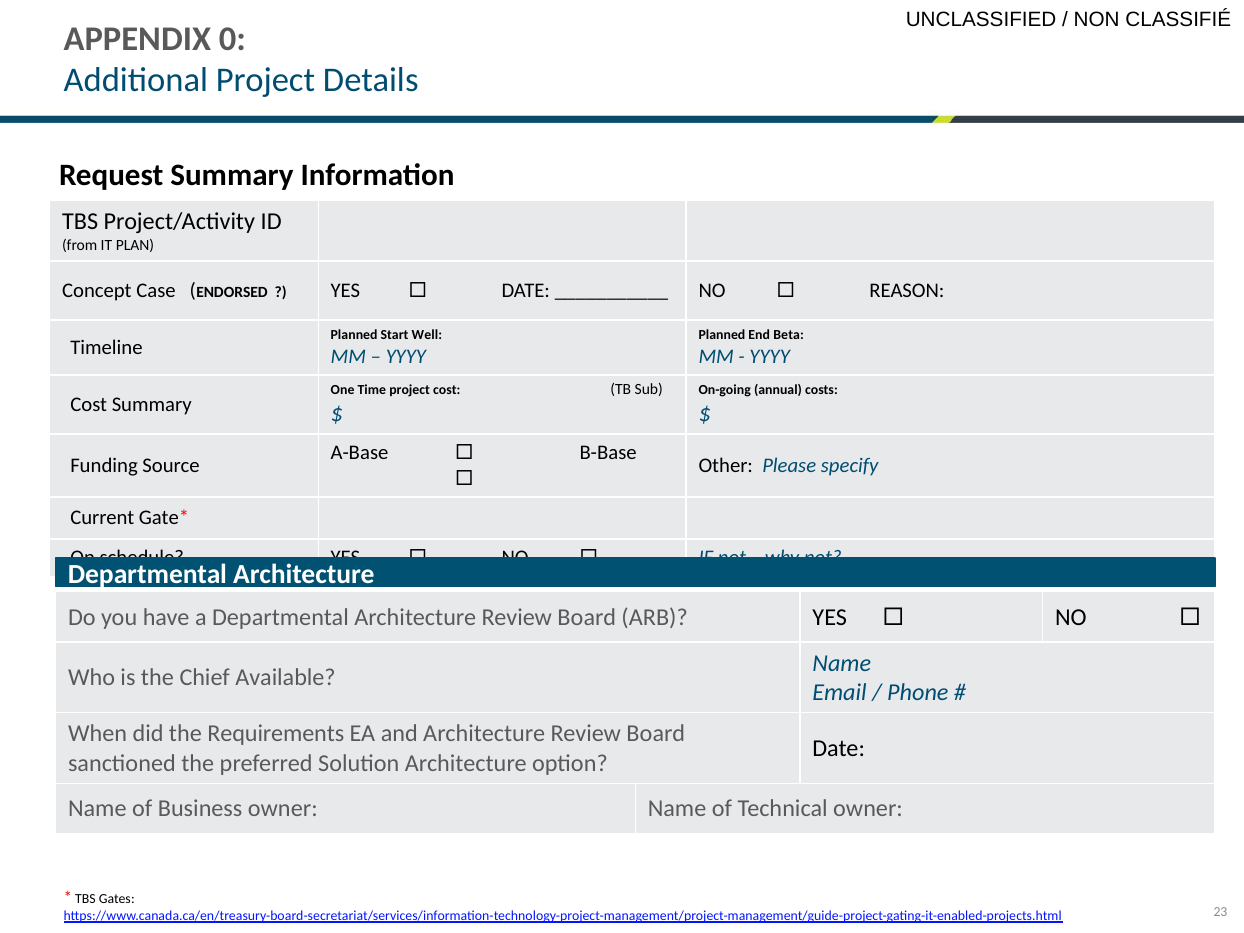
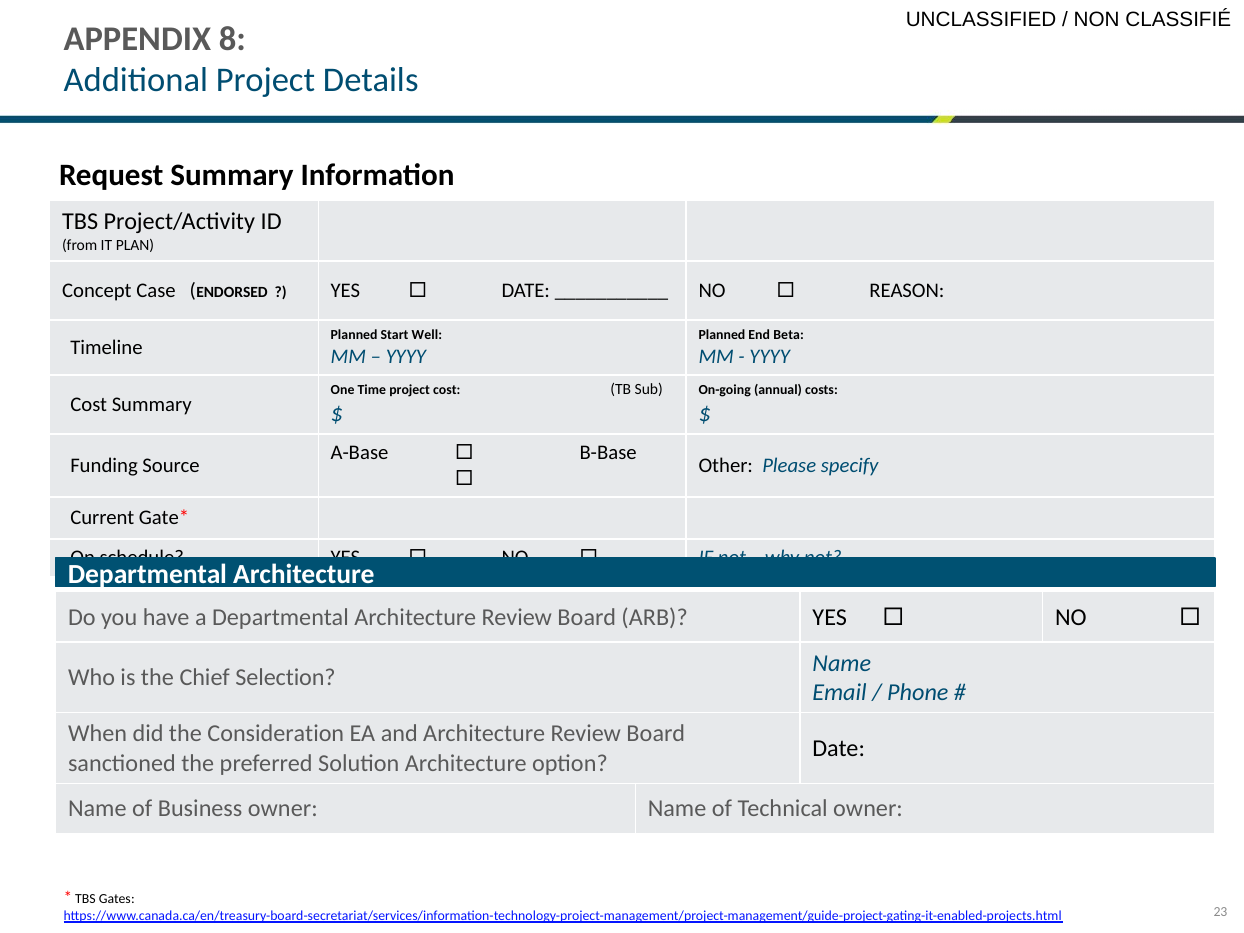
0: 0 -> 8
Available: Available -> Selection
Requirements: Requirements -> Consideration
